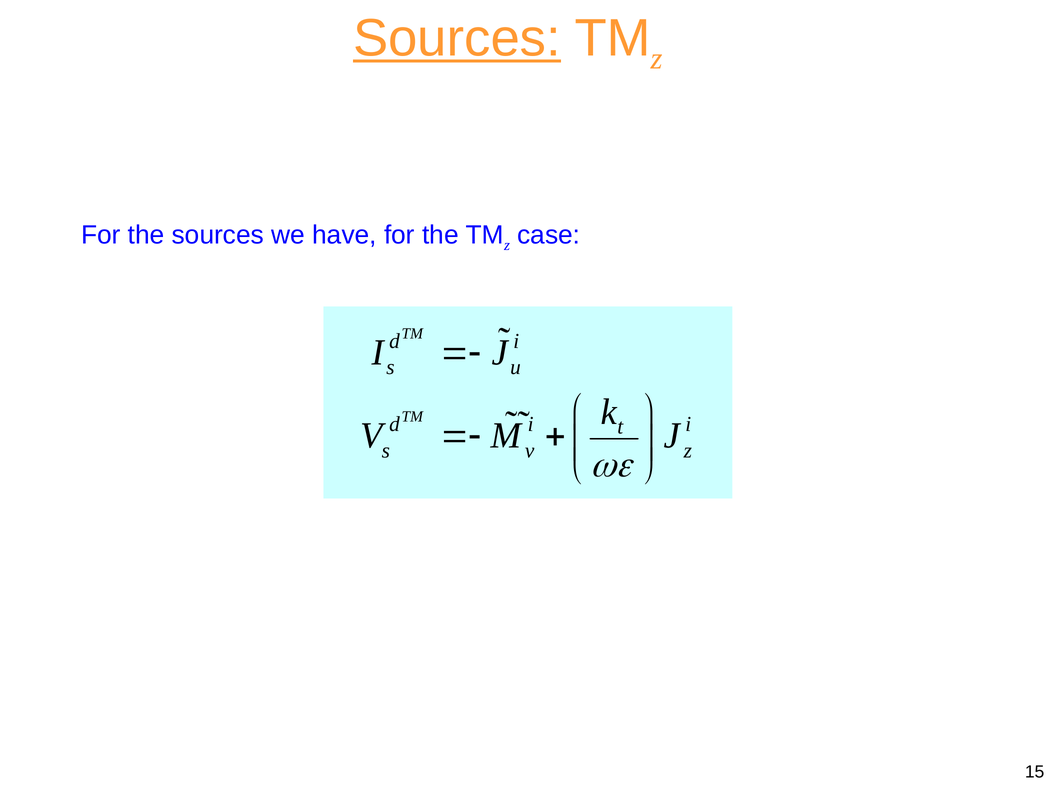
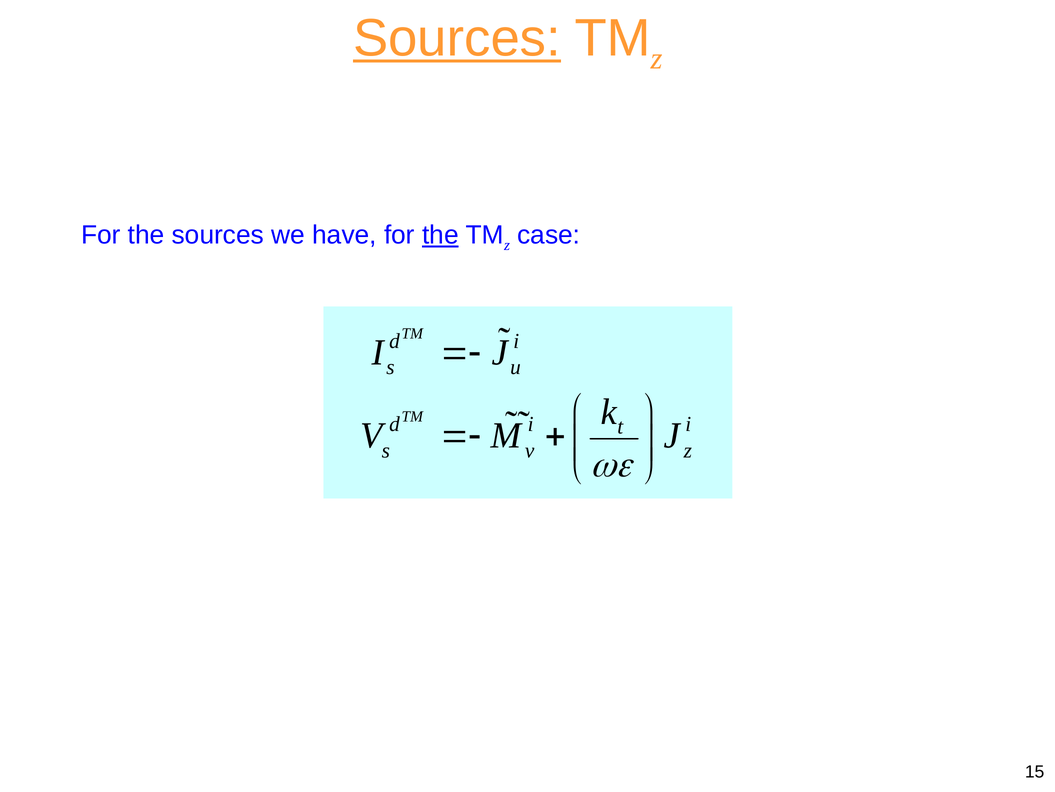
the at (440, 235) underline: none -> present
